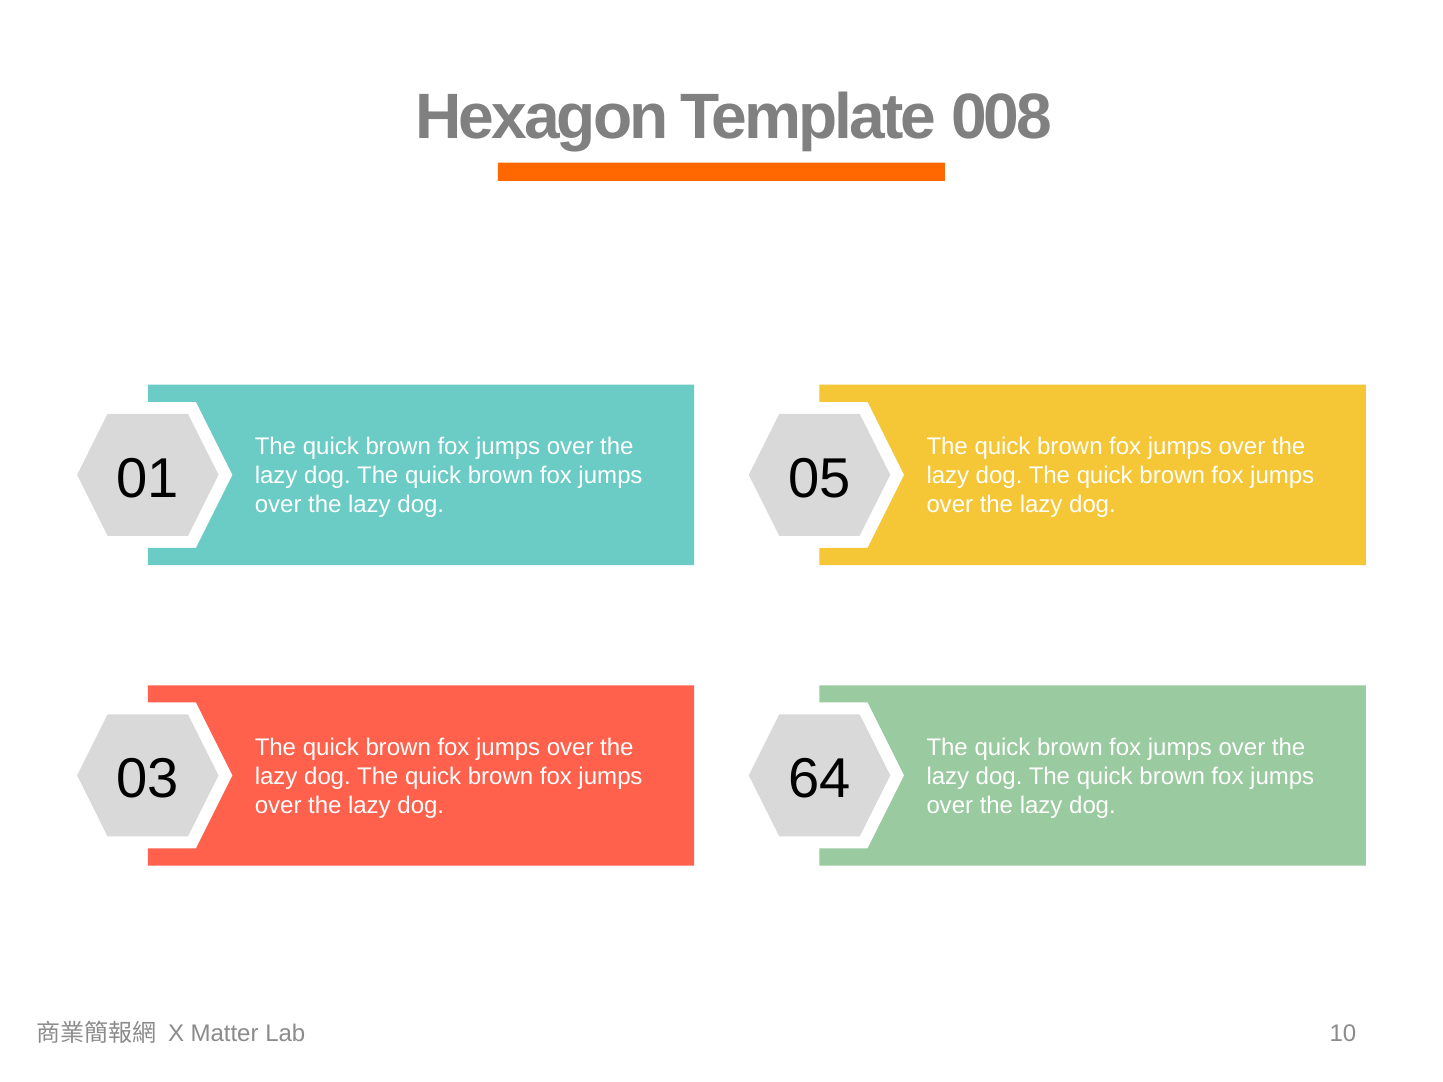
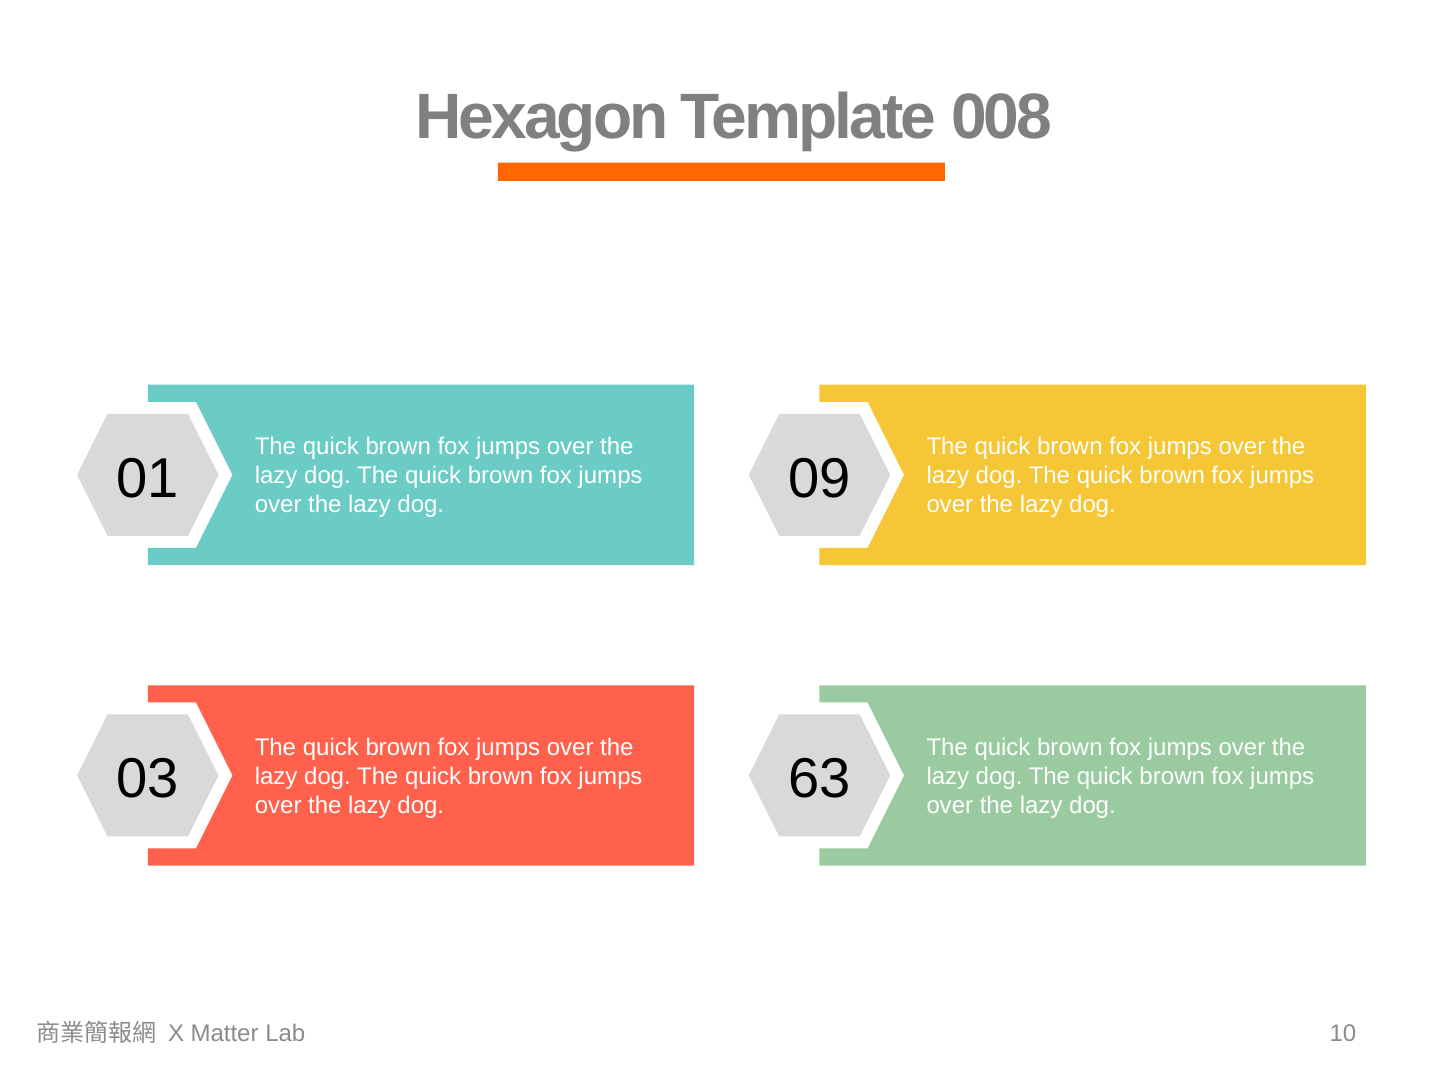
05: 05 -> 09
64: 64 -> 63
